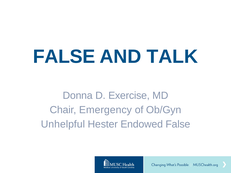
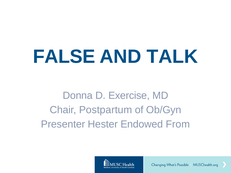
Emergency: Emergency -> Postpartum
Unhelpful: Unhelpful -> Presenter
Endowed False: False -> From
